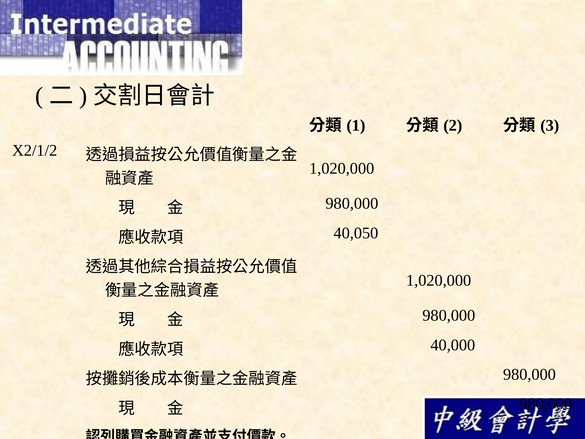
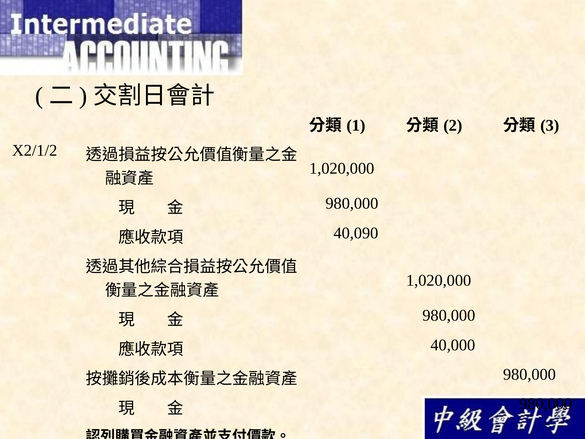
40,050: 40,050 -> 40,090
